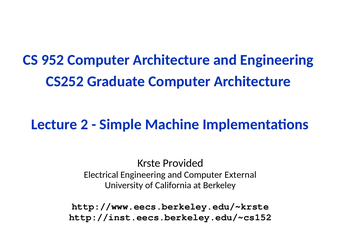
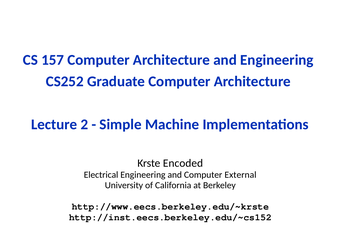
952: 952 -> 157
Provided: Provided -> Encoded
